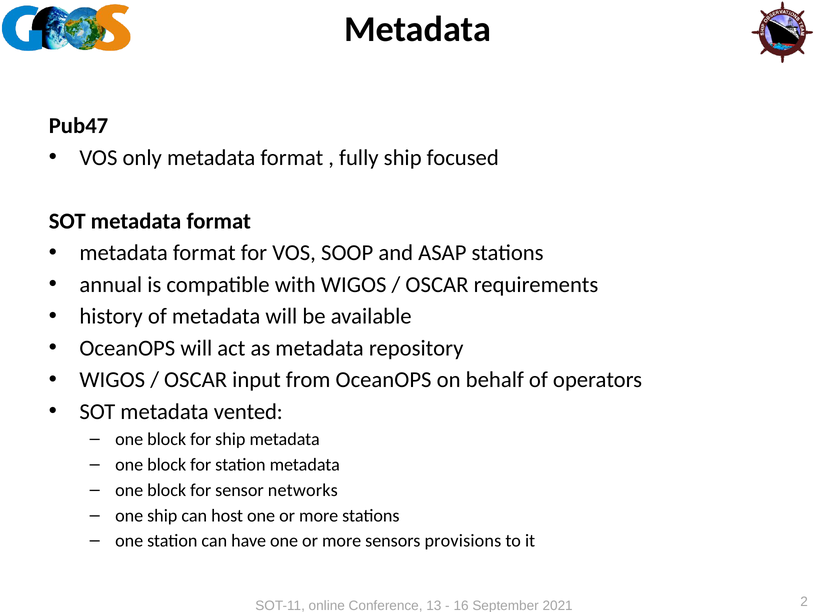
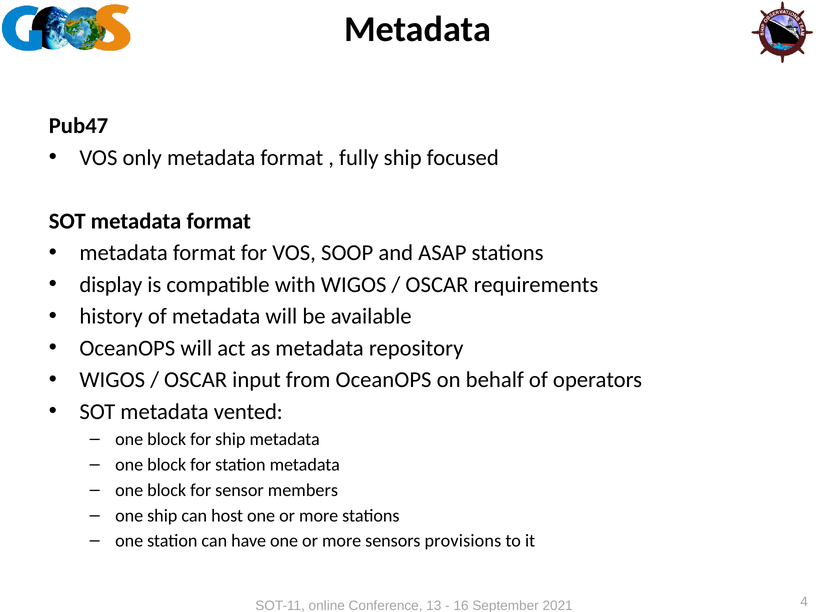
annual: annual -> display
networks: networks -> members
2: 2 -> 4
